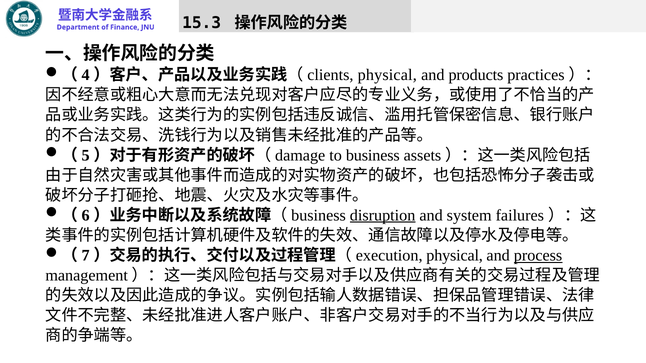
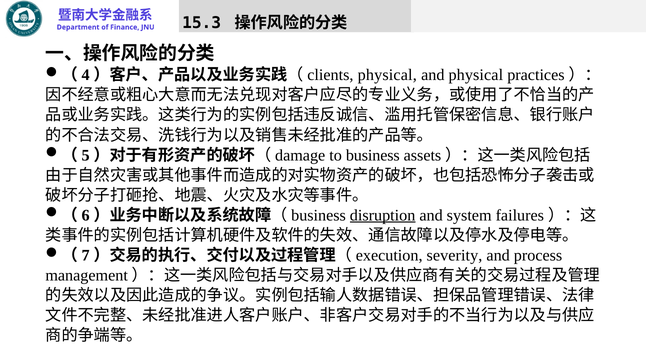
and products: products -> physical
physical at (455, 256): physical -> severity
process underline: present -> none
